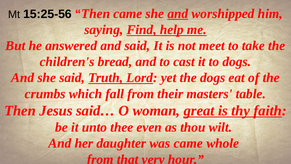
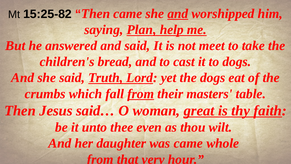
15:25-56: 15:25-56 -> 15:25-82
Find: Find -> Plan
from at (141, 94) underline: none -> present
